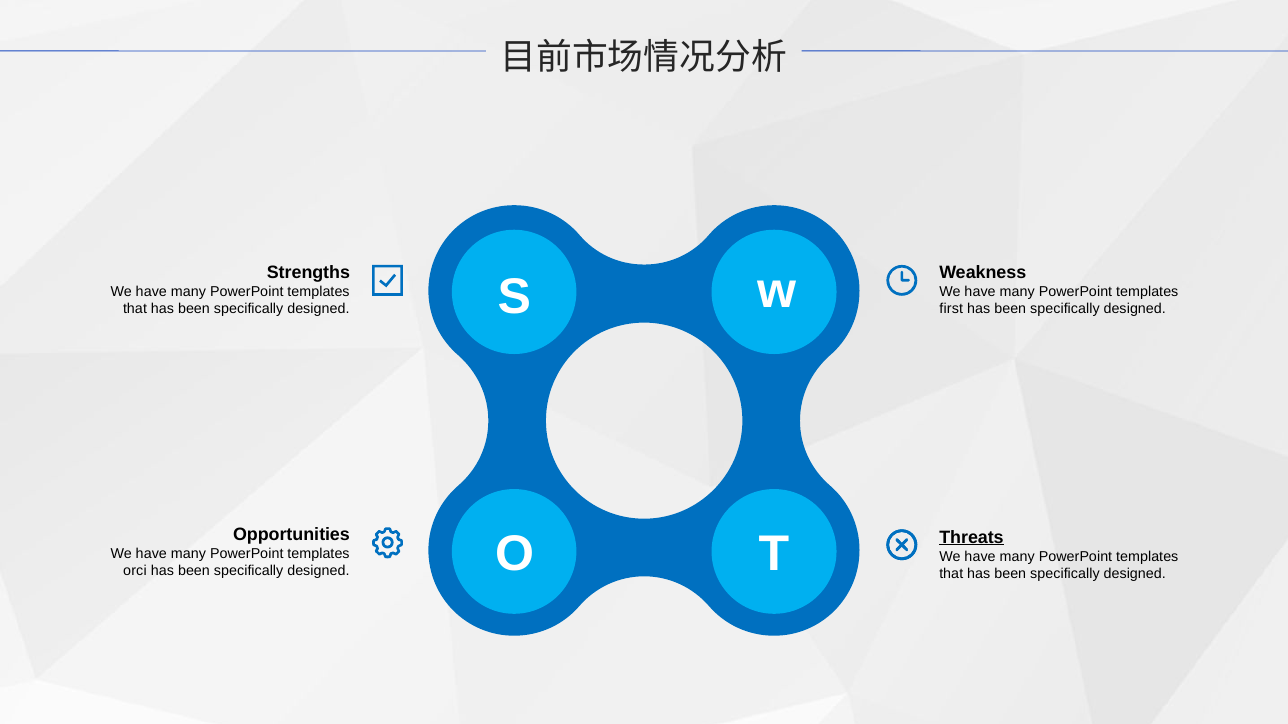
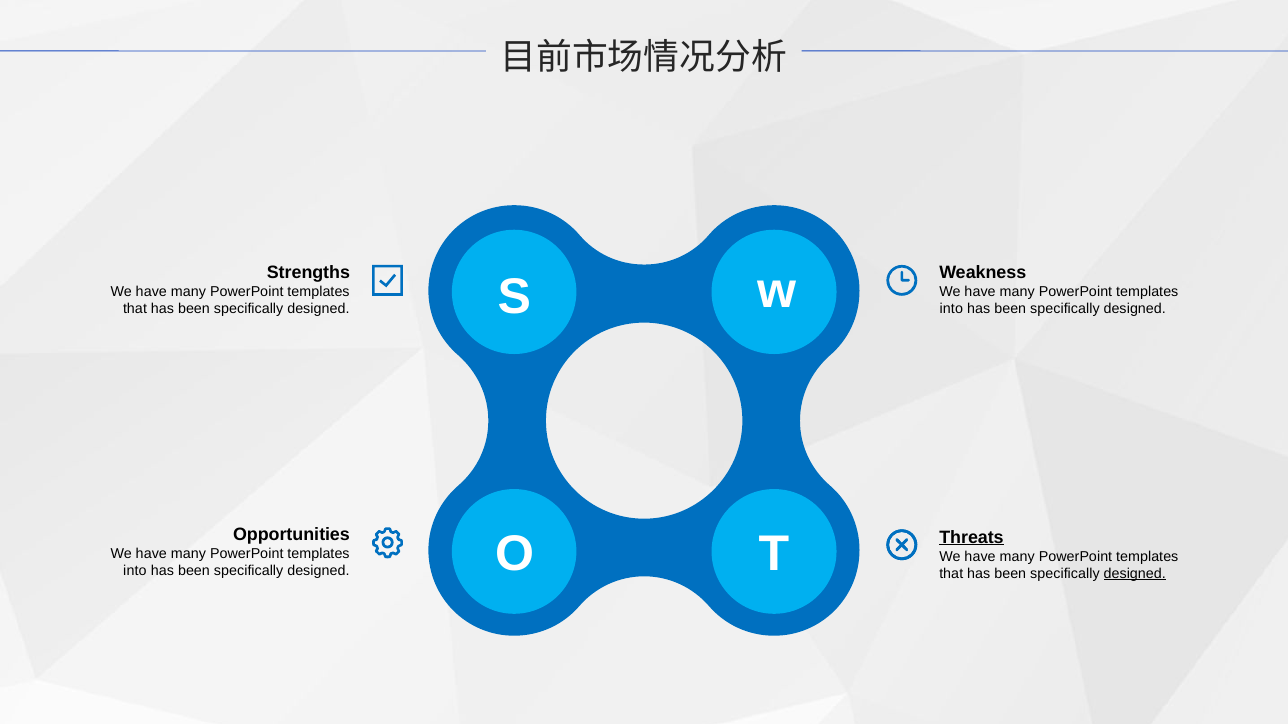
first at (951, 309): first -> into
orci at (135, 571): orci -> into
designed at (1135, 574) underline: none -> present
